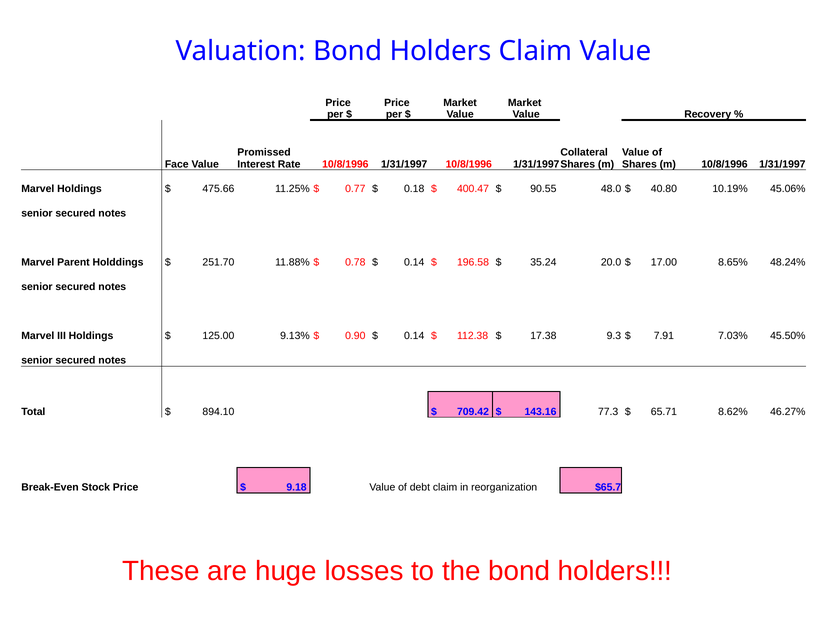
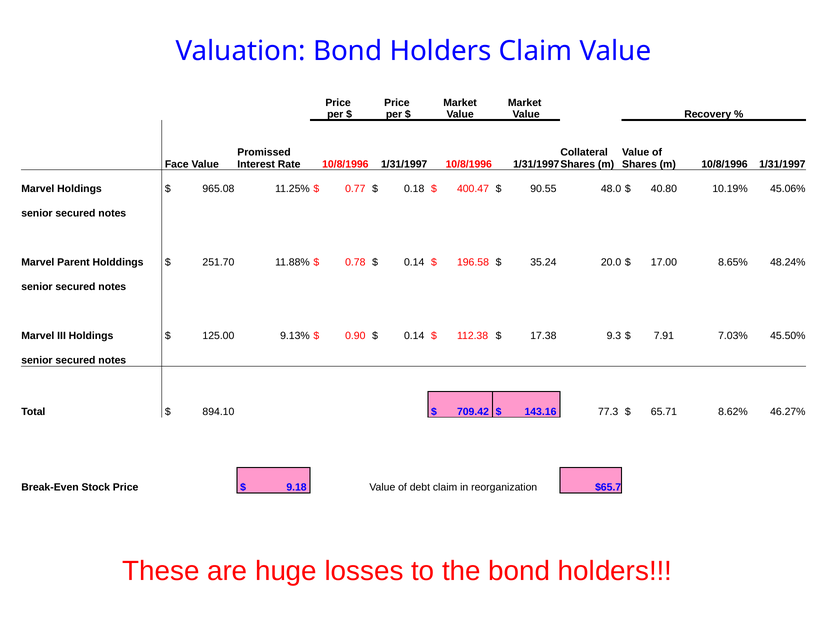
475.66: 475.66 -> 965.08
